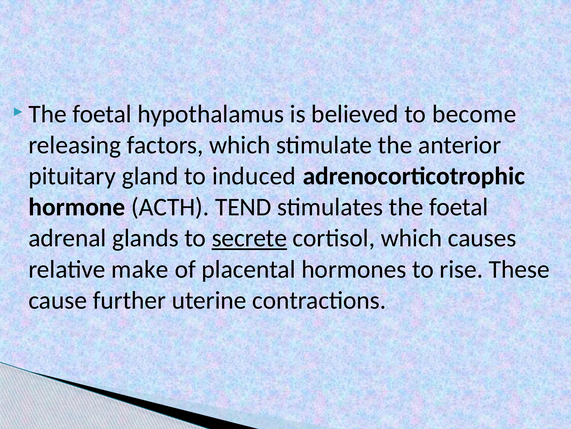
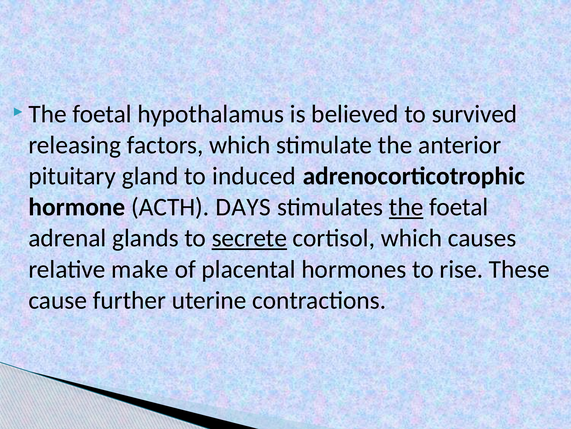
become: become -> survived
TEND: TEND -> DAYS
the at (406, 207) underline: none -> present
